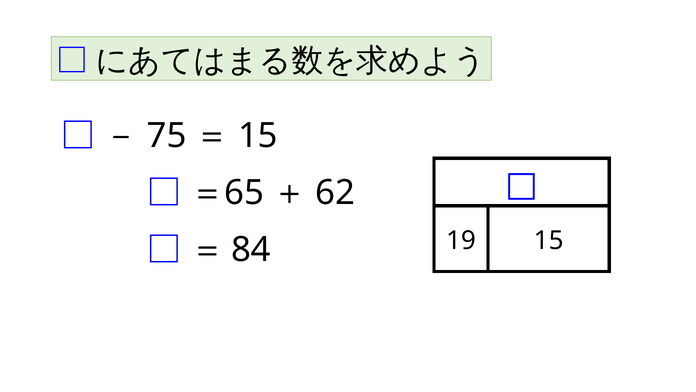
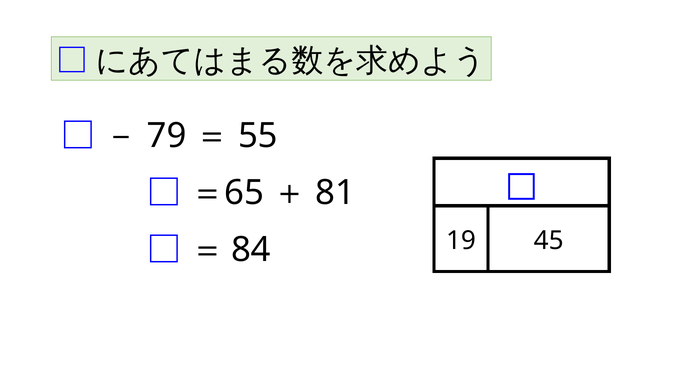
75: 75 -> 79
15 at (258, 135): 15 -> 55
62: 62 -> 81
19 15: 15 -> 45
